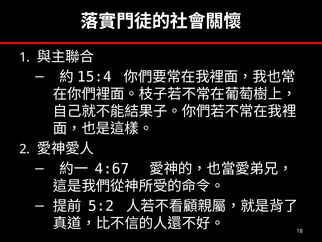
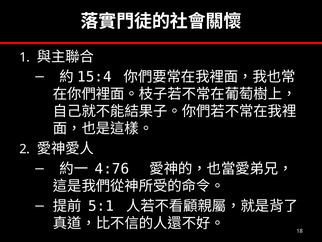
4:67: 4:67 -> 4:76
5:2: 5:2 -> 5:1
